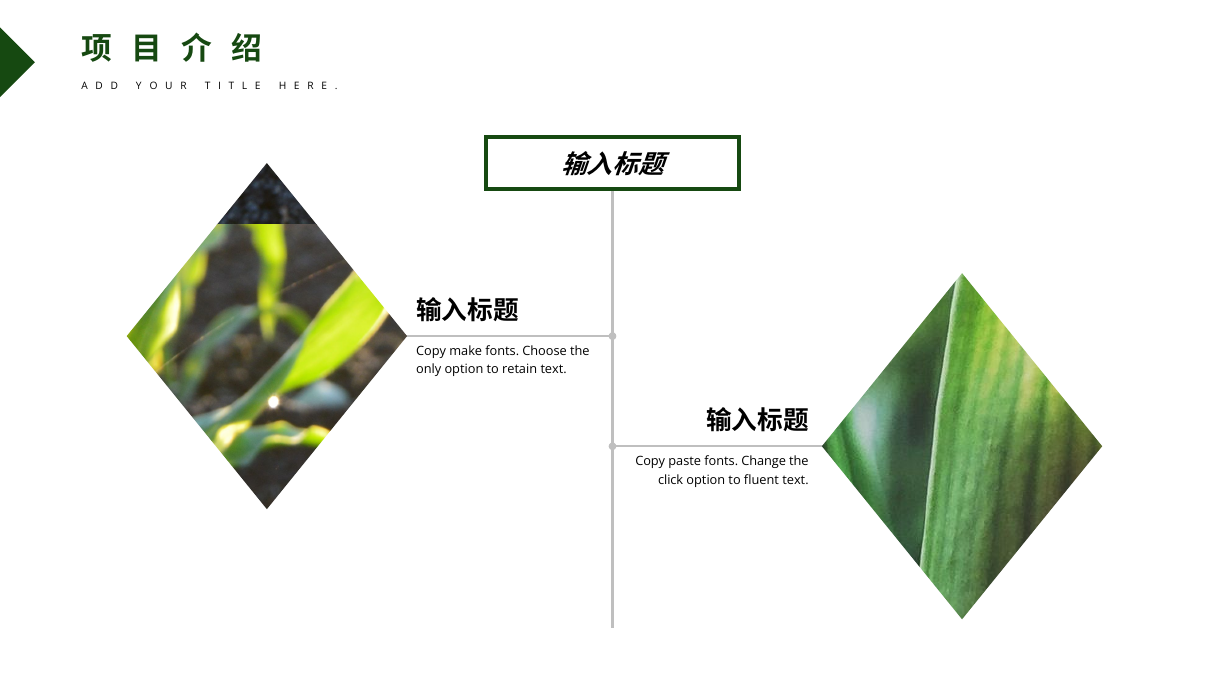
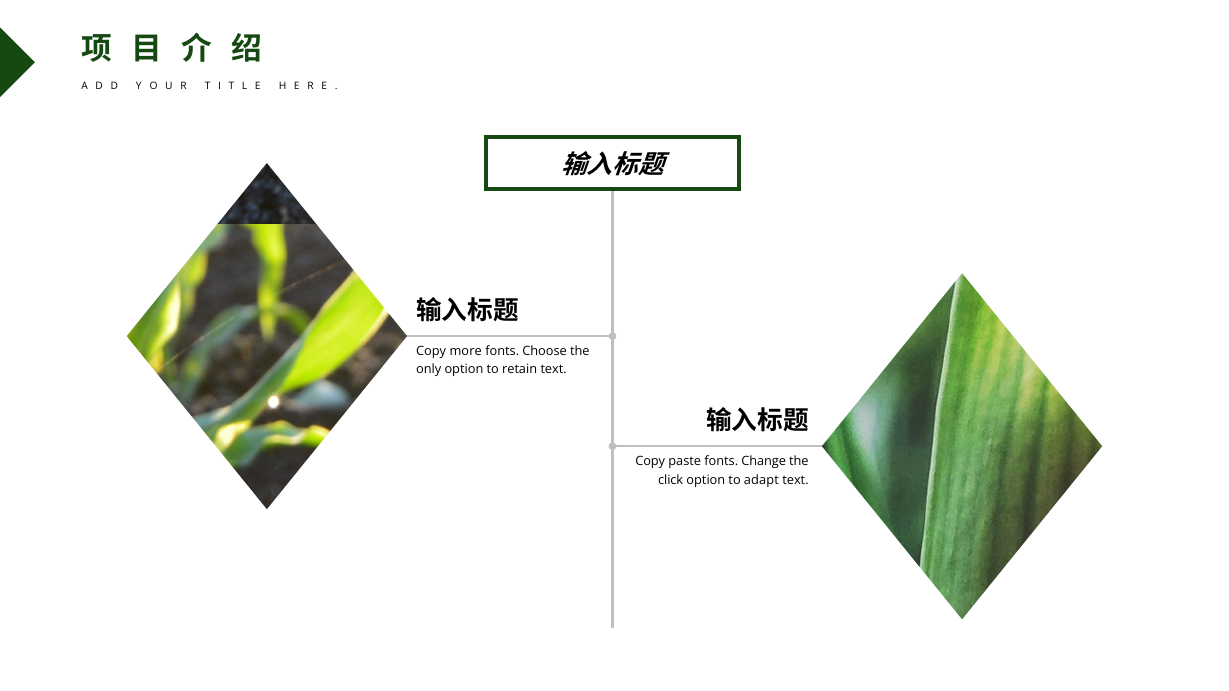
make: make -> more
fluent: fluent -> adapt
